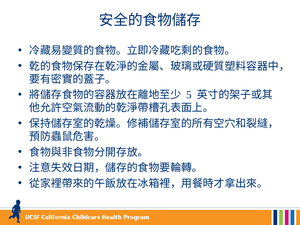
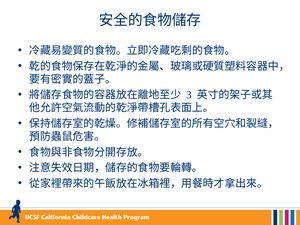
5: 5 -> 3
